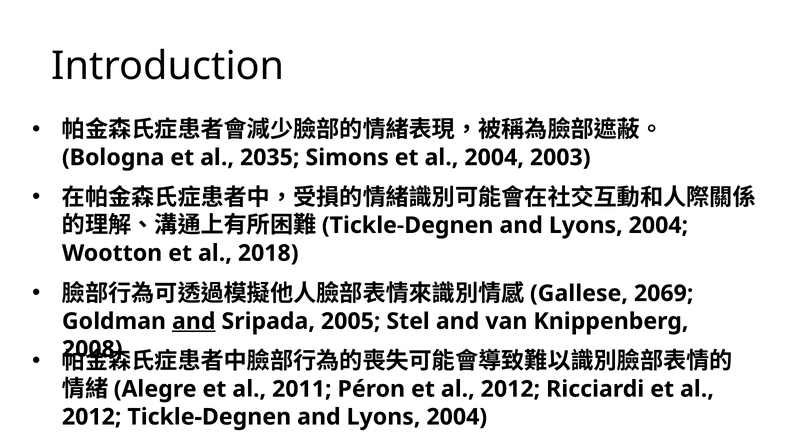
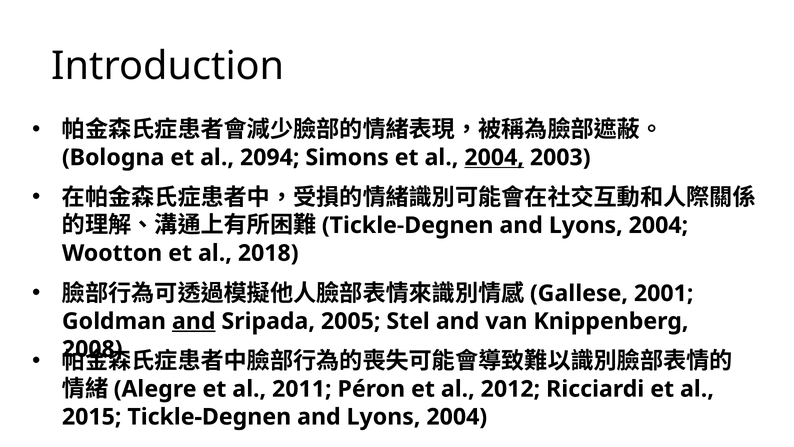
2035: 2035 -> 2094
2004 at (494, 157) underline: none -> present
2069: 2069 -> 2001
2012 at (92, 417): 2012 -> 2015
